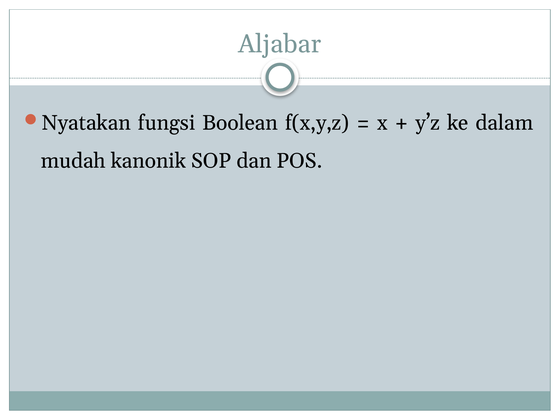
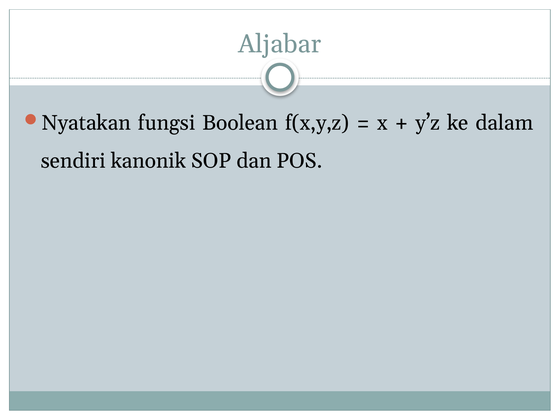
mudah: mudah -> sendiri
